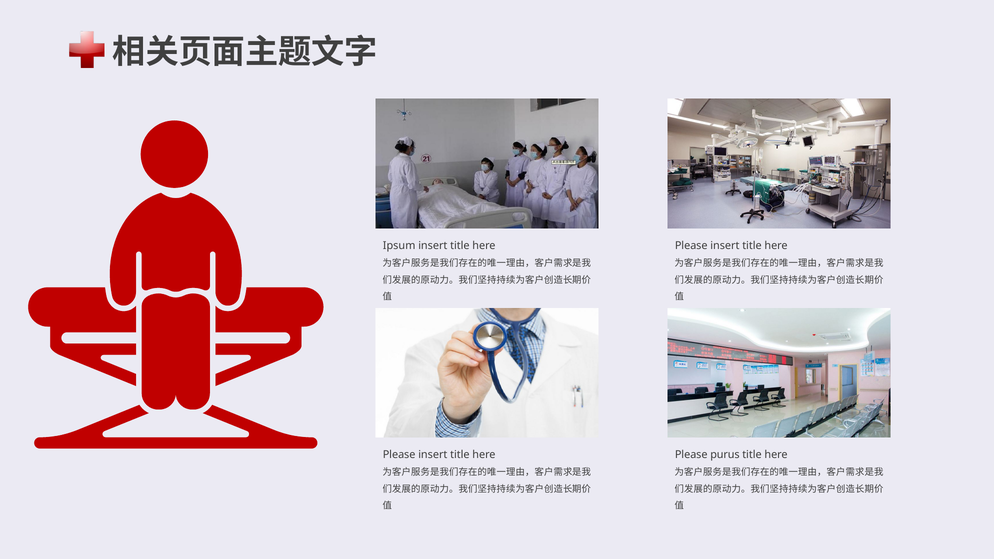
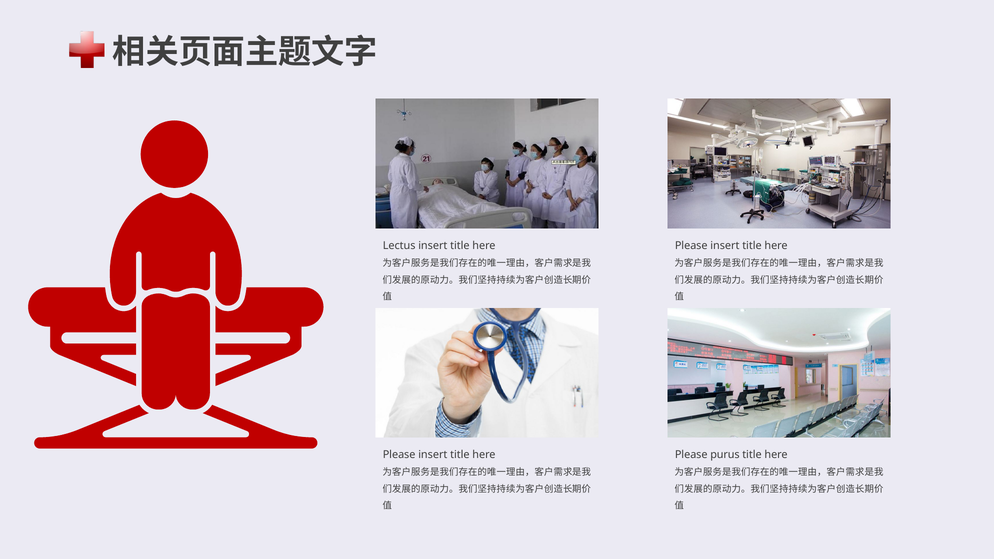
Ipsum: Ipsum -> Lectus
